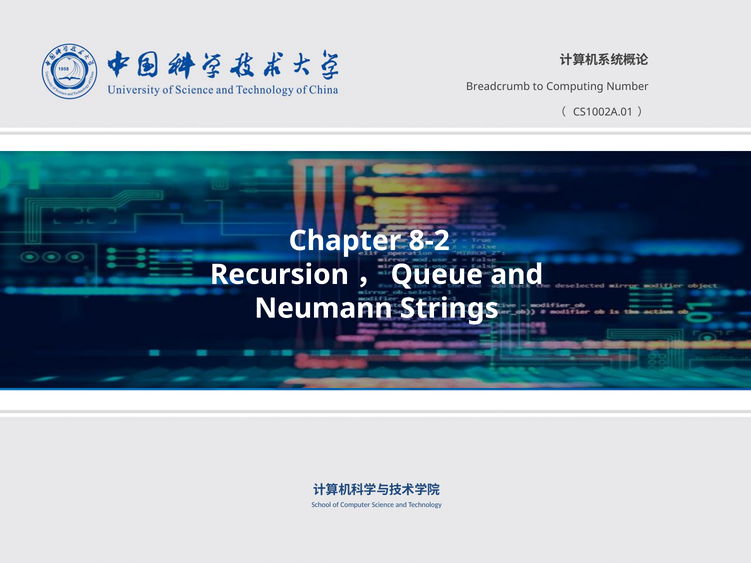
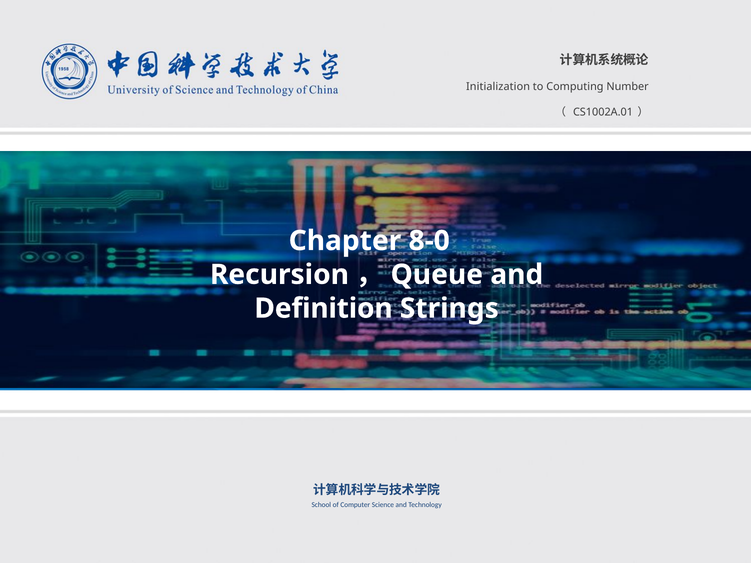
Breadcrumb: Breadcrumb -> Initialization
8-2: 8-2 -> 8-0
Neumann: Neumann -> Definition
